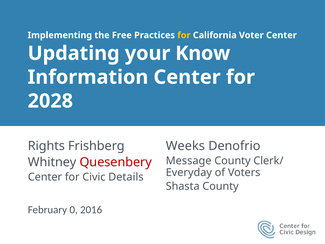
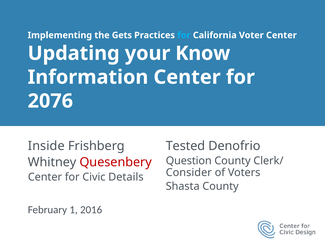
Free: Free -> Gets
for at (184, 35) colour: yellow -> light blue
2028: 2028 -> 2076
Rights: Rights -> Inside
Weeks: Weeks -> Tested
Message: Message -> Question
Everyday: Everyday -> Consider
0: 0 -> 1
